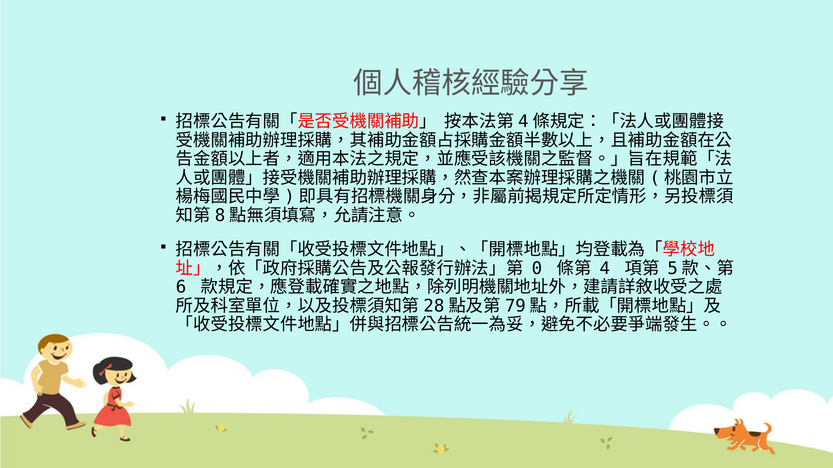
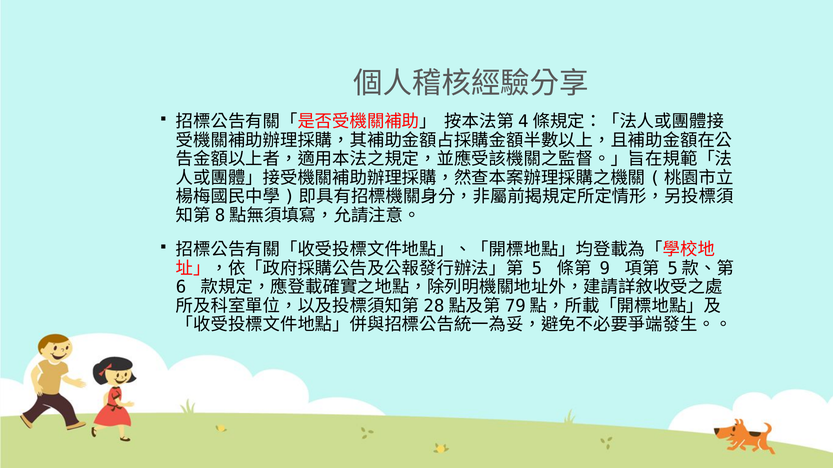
0: 0 -> 5
4: 4 -> 9
